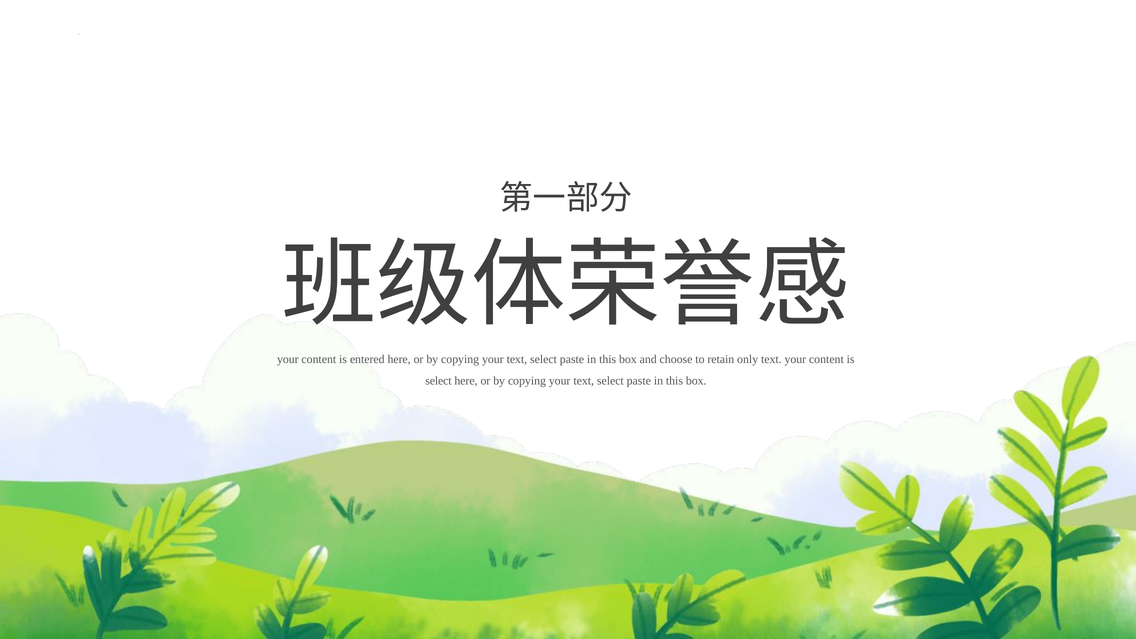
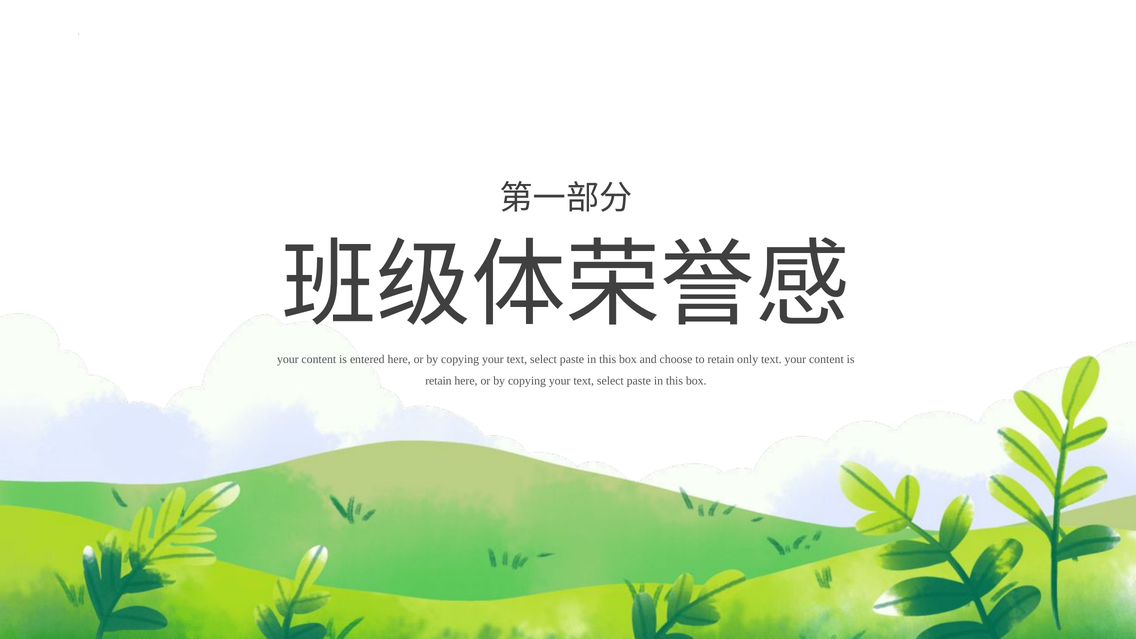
select at (438, 381): select -> retain
